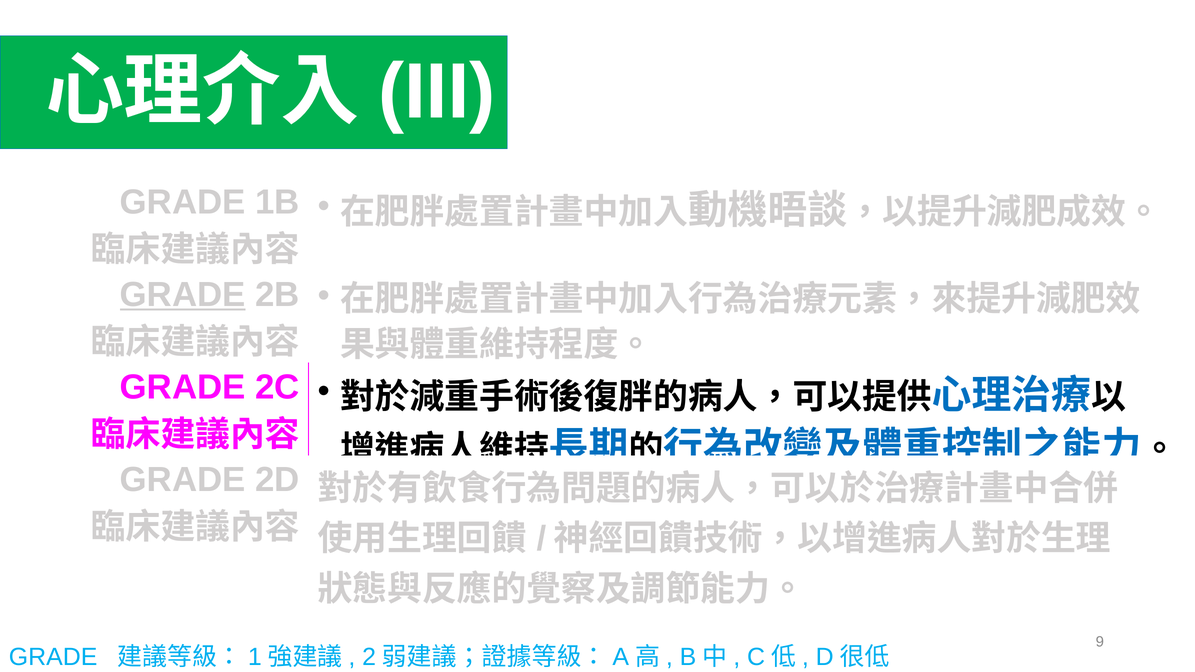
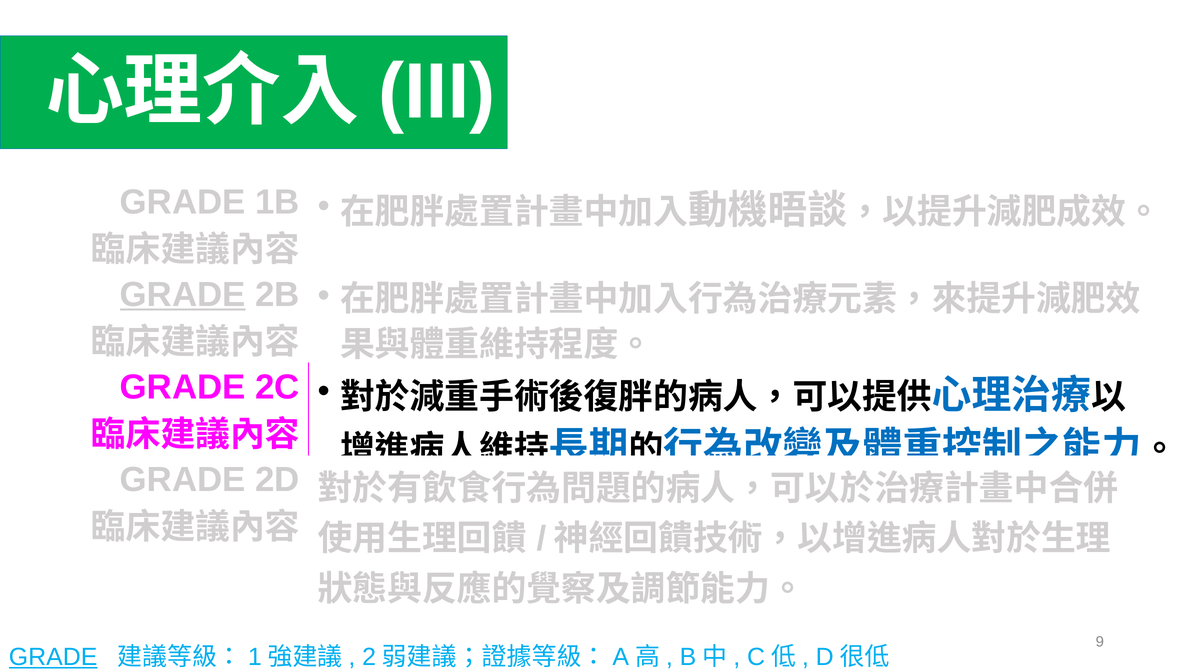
GRADE at (53, 657) underline: none -> present
